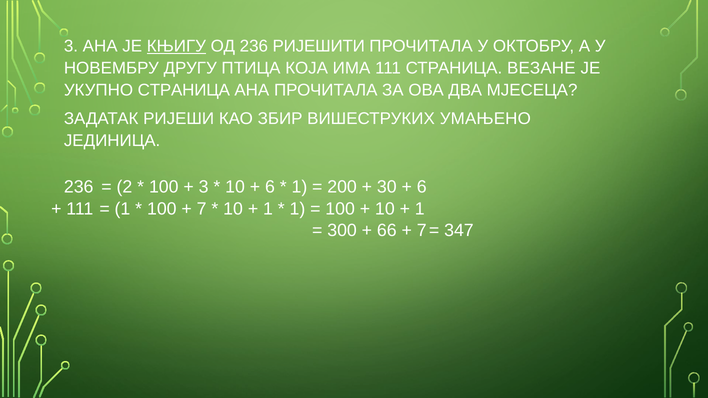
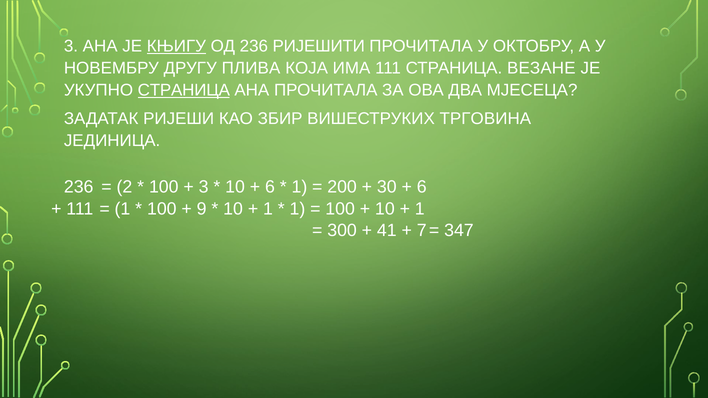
ПТИЦА: ПТИЦА -> ПЛИВА
СТРАНИЦА at (184, 90) underline: none -> present
УМАЊЕНО: УМАЊЕНО -> ТРГОВИНА
7: 7 -> 9
66: 66 -> 41
